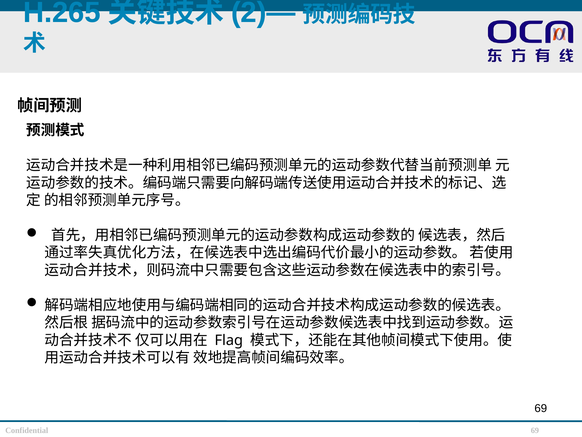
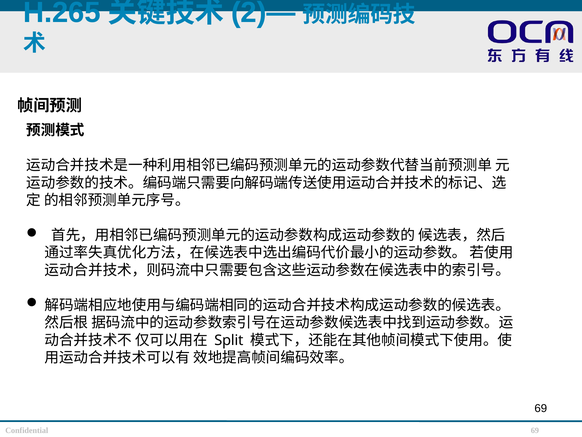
Flag: Flag -> Split
